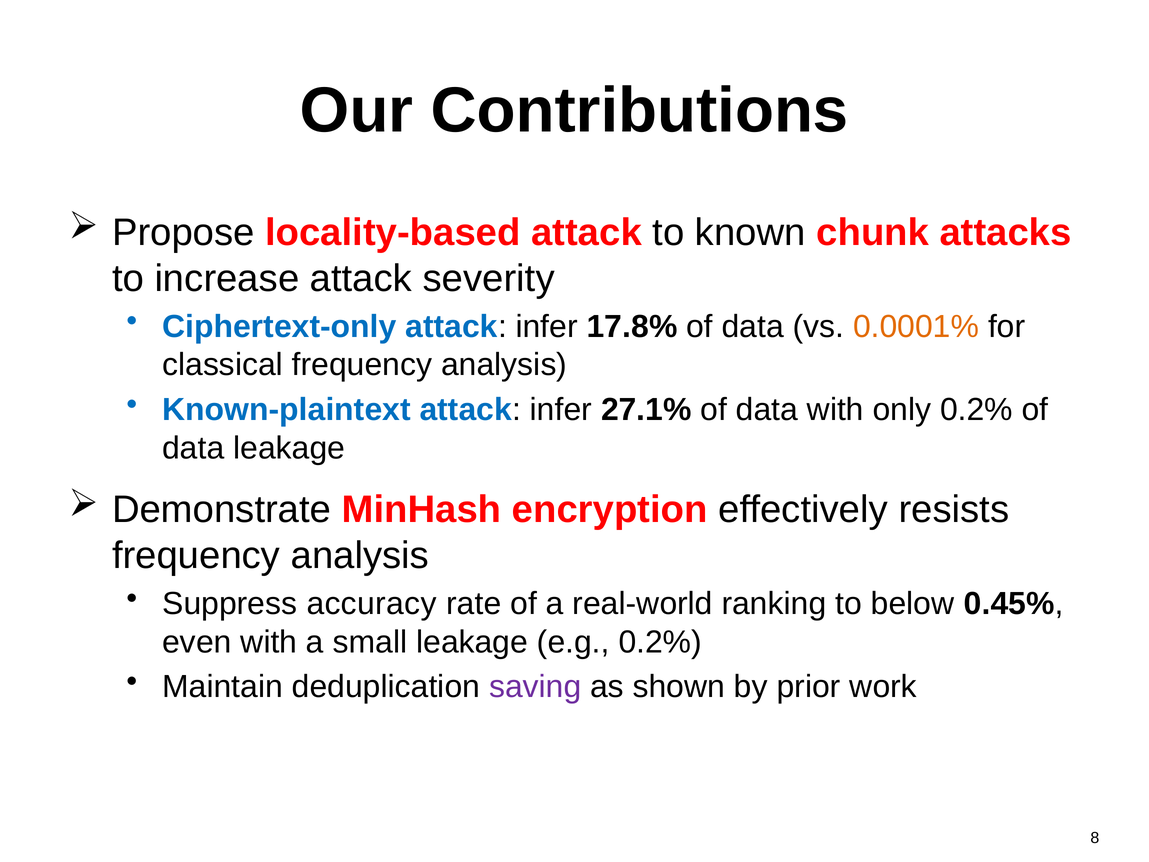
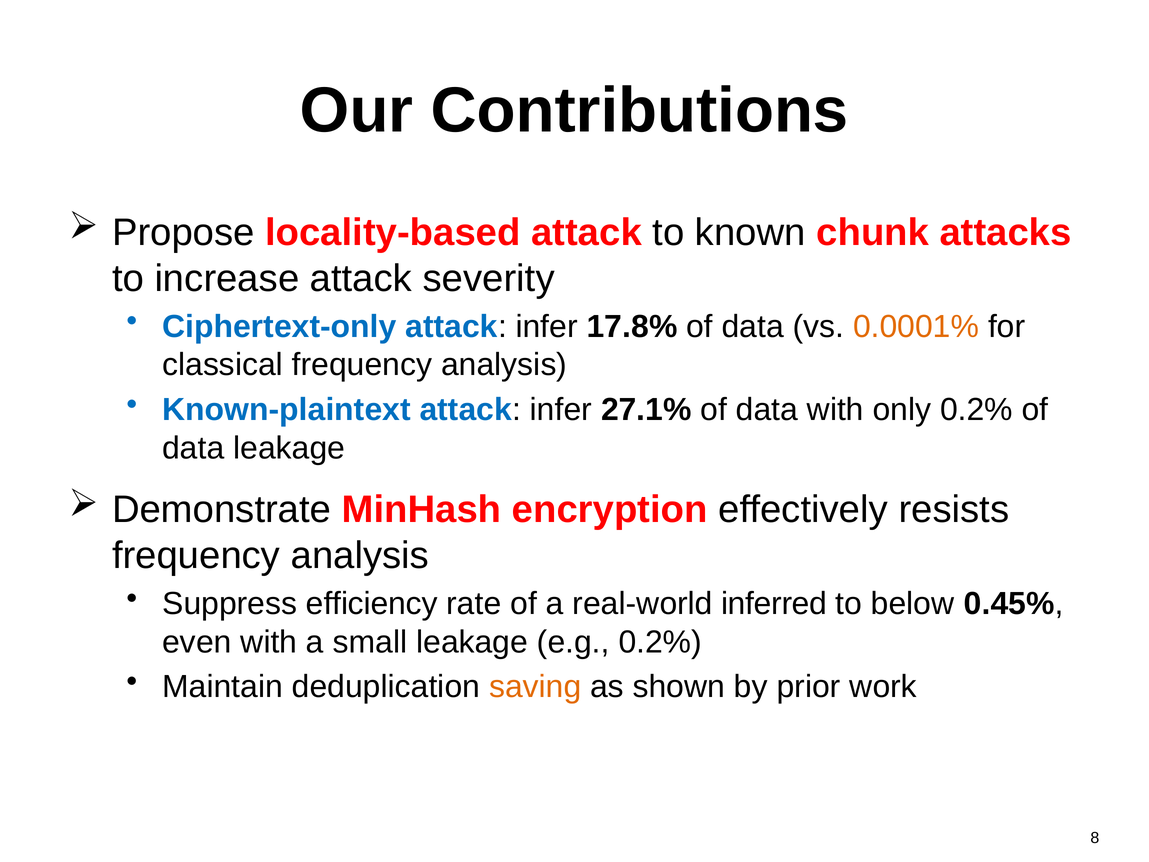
accuracy: accuracy -> efficiency
ranking: ranking -> inferred
saving colour: purple -> orange
